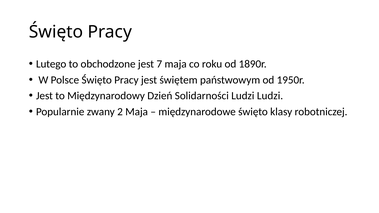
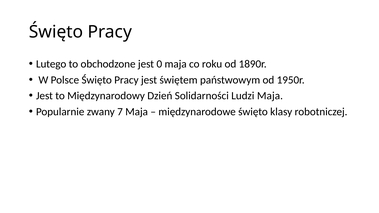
7: 7 -> 0
Ludzi Ludzi: Ludzi -> Maja
2: 2 -> 7
